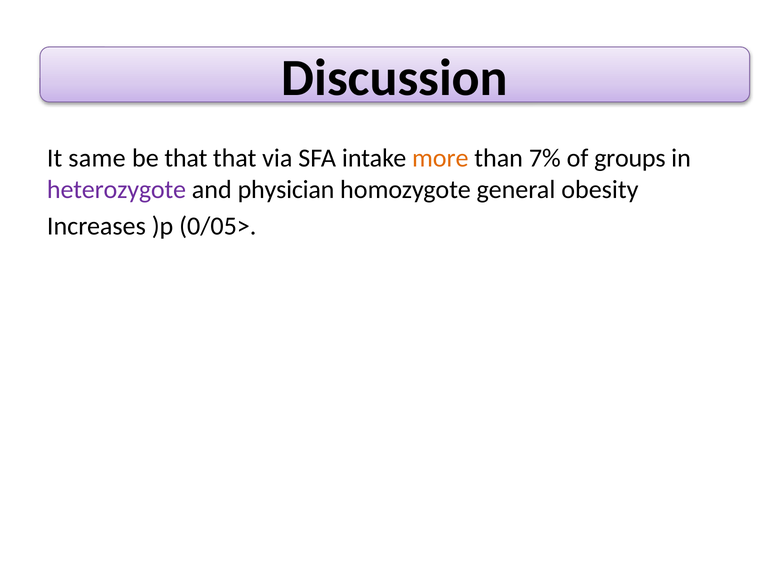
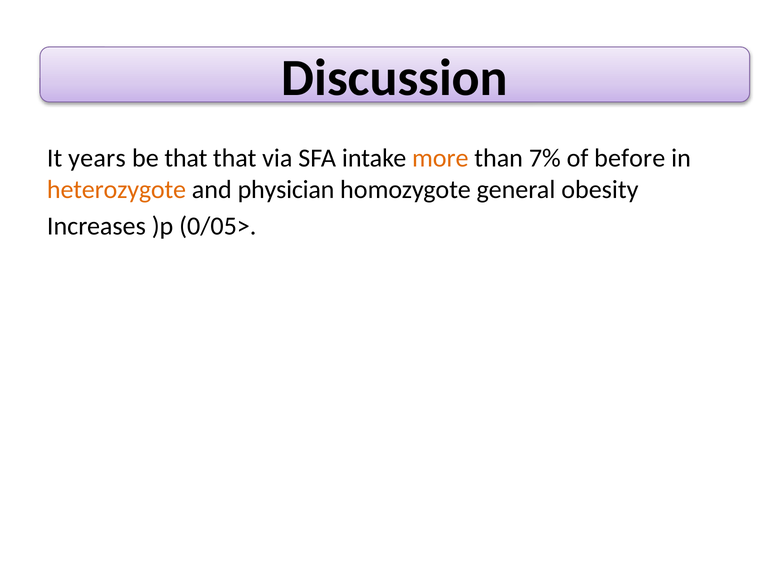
same: same -> years
groups: groups -> before
heterozygote colour: purple -> orange
